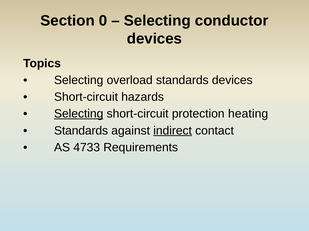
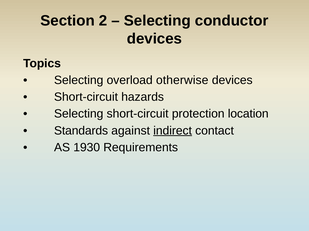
0: 0 -> 2
overload standards: standards -> otherwise
Selecting at (79, 114) underline: present -> none
heating: heating -> location
4733: 4733 -> 1930
